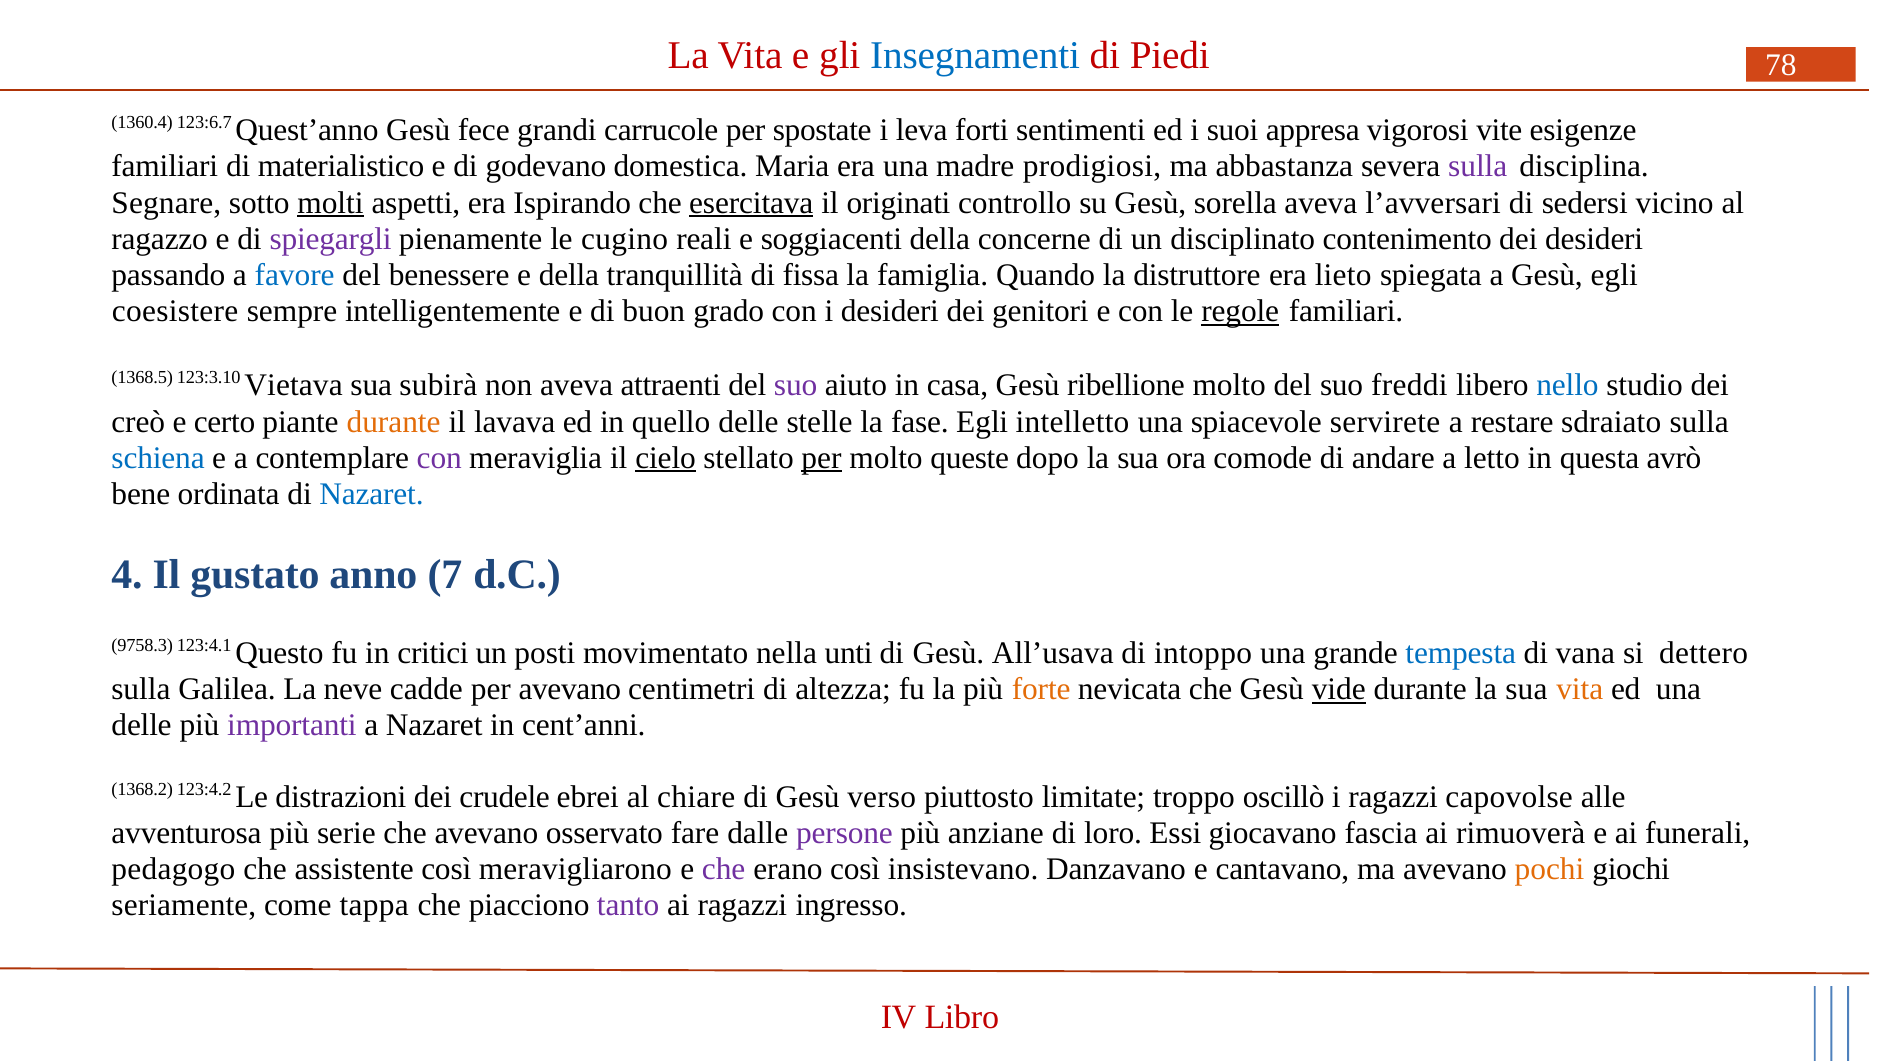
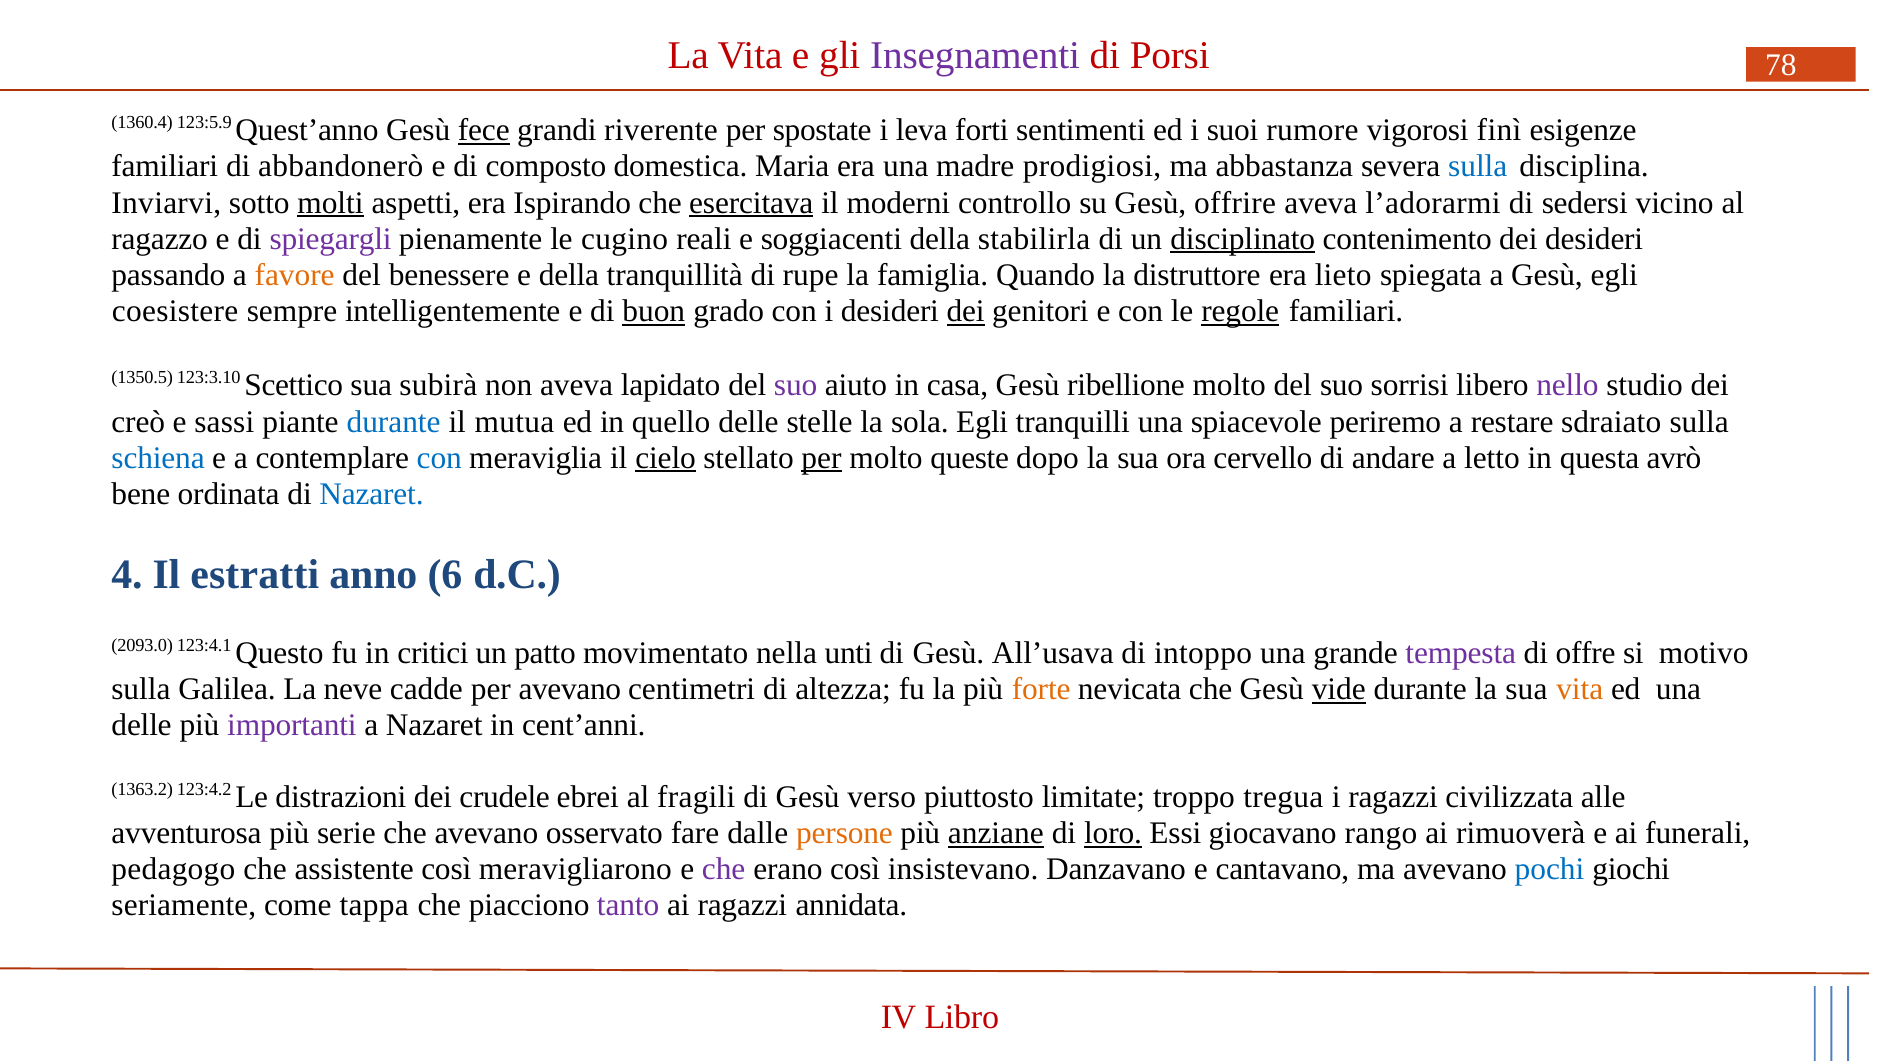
Insegnamenti colour: blue -> purple
Piedi: Piedi -> Porsi
123:6.7: 123:6.7 -> 123:5.9
fece underline: none -> present
carrucole: carrucole -> riverente
appresa: appresa -> rumore
vite: vite -> finì
materialistico: materialistico -> abbandonerò
godevano: godevano -> composto
sulla at (1478, 167) colour: purple -> blue
Segnare: Segnare -> Inviarvi
originati: originati -> moderni
sorella: sorella -> offrire
l’avversari: l’avversari -> l’adorarmi
concerne: concerne -> stabilirla
disciplinato underline: none -> present
favore colour: blue -> orange
fissa: fissa -> rupe
buon underline: none -> present
dei at (966, 311) underline: none -> present
1368.5: 1368.5 -> 1350.5
Vietava: Vietava -> Scettico
attraenti: attraenti -> lapidato
freddi: freddi -> sorrisi
nello colour: blue -> purple
certo: certo -> sassi
durante at (394, 421) colour: orange -> blue
lavava: lavava -> mutua
fase: fase -> sola
intelletto: intelletto -> tranquilli
servirete: servirete -> periremo
con at (439, 458) colour: purple -> blue
comode: comode -> cervello
gustato: gustato -> estratti
7: 7 -> 6
9758.3: 9758.3 -> 2093.0
posti: posti -> patto
tempesta colour: blue -> purple
vana: vana -> offre
dettero: dettero -> motivo
1368.2: 1368.2 -> 1363.2
chiare: chiare -> fragili
oscillò: oscillò -> tregua
capovolse: capovolse -> civilizzata
persone colour: purple -> orange
anziane underline: none -> present
loro underline: none -> present
fascia: fascia -> rango
pochi colour: orange -> blue
ingresso: ingresso -> annidata
